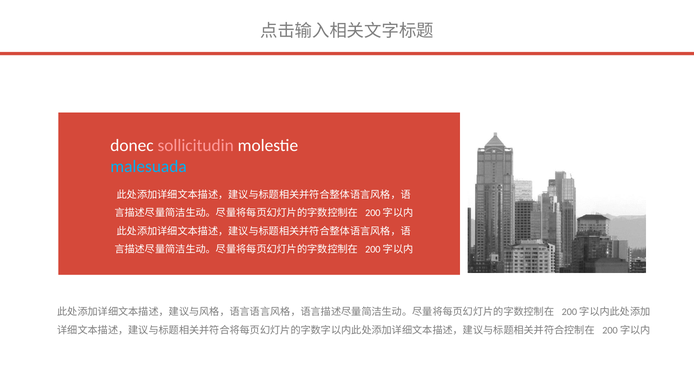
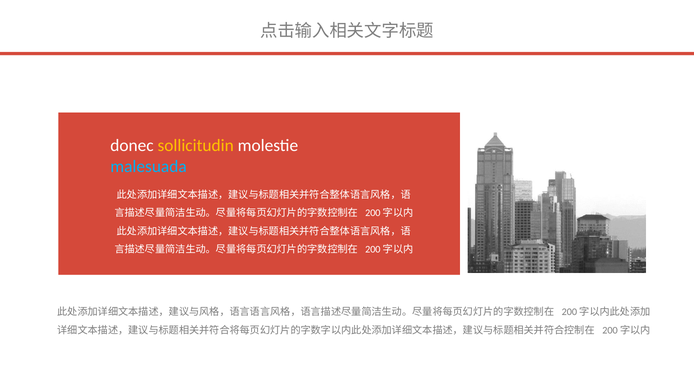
sollicitudin colour: pink -> yellow
